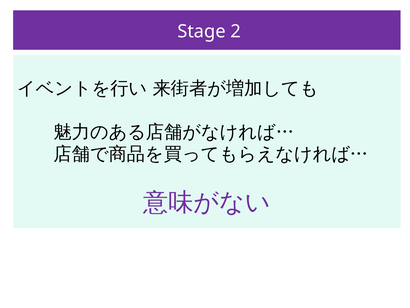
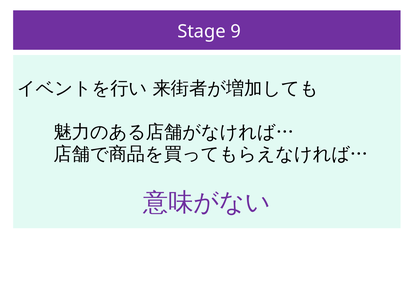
2: 2 -> 9
